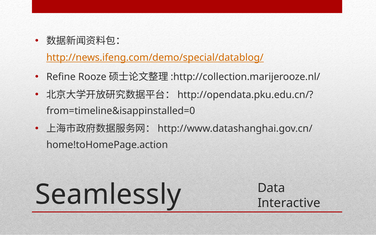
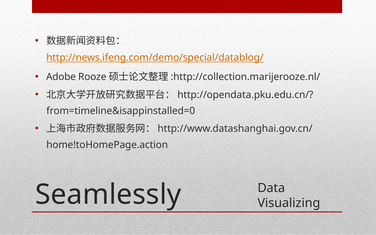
Refine: Refine -> Adobe
Interactive: Interactive -> Visualizing
